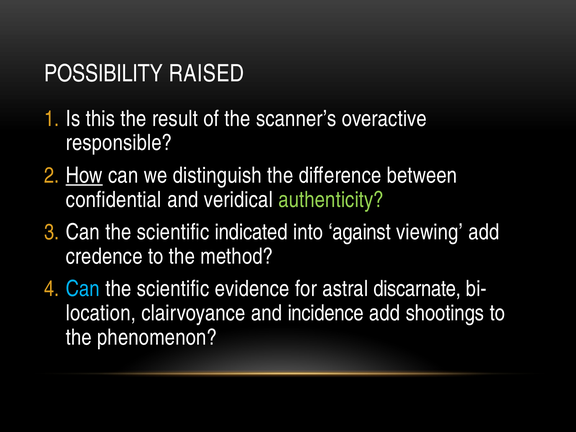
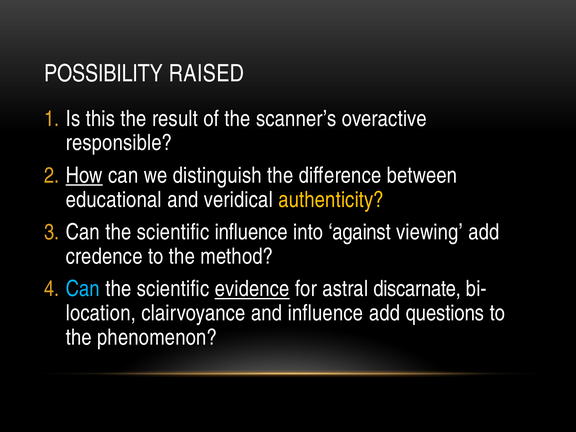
confidential: confidential -> educational
authenticity colour: light green -> yellow
scientific indicated: indicated -> influence
evidence underline: none -> present
and incidence: incidence -> influence
shootings: shootings -> questions
